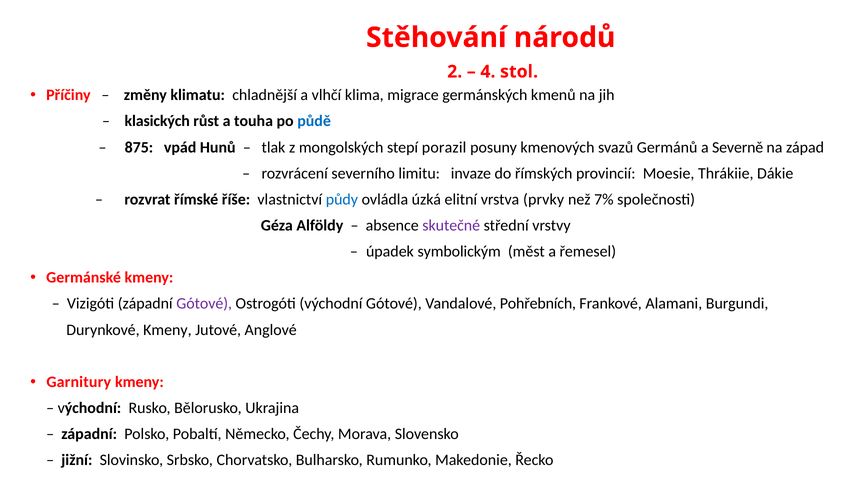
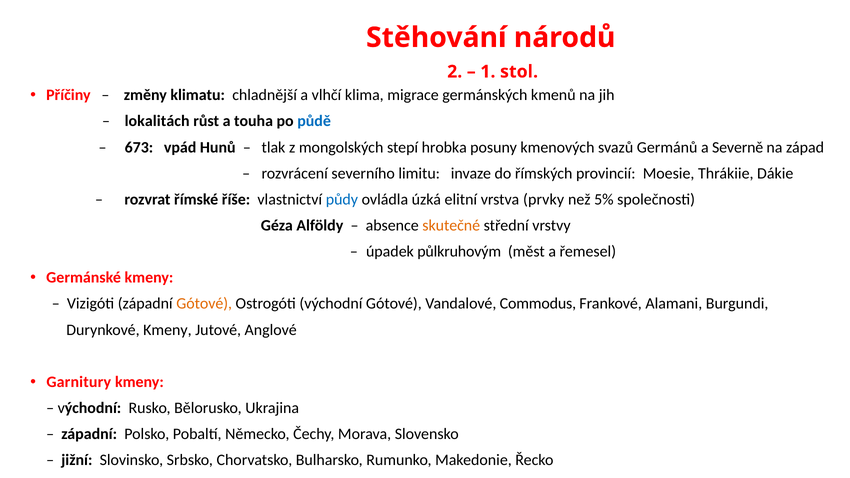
4: 4 -> 1
klasických: klasických -> lokalitách
875: 875 -> 673
porazil: porazil -> hrobka
7%: 7% -> 5%
skutečné colour: purple -> orange
symbolickým: symbolickým -> půlkruhovým
Gótové at (204, 304) colour: purple -> orange
Pohřebních: Pohřebních -> Commodus
